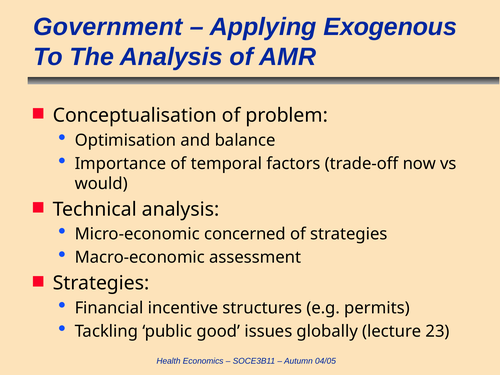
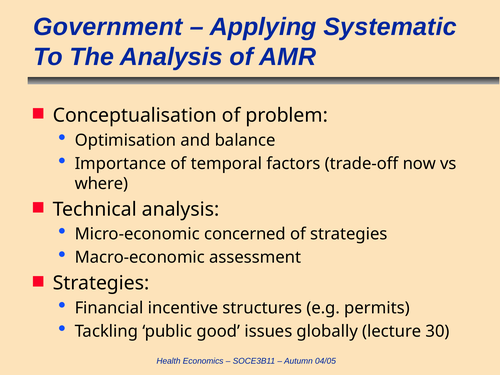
Exogenous: Exogenous -> Systematic
would: would -> where
23: 23 -> 30
